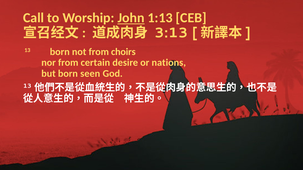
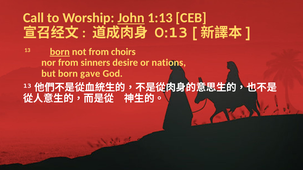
3:13: 3:13 -> 0:13
born at (60, 52) underline: none -> present
certain: certain -> sinners
seen: seen -> gave
